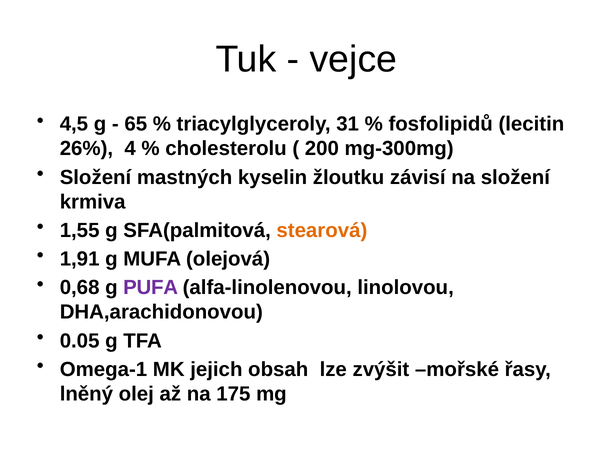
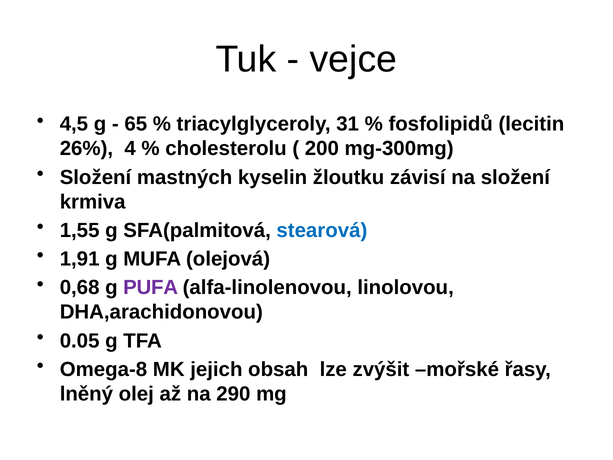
stearová colour: orange -> blue
Omega-1: Omega-1 -> Omega-8
175: 175 -> 290
